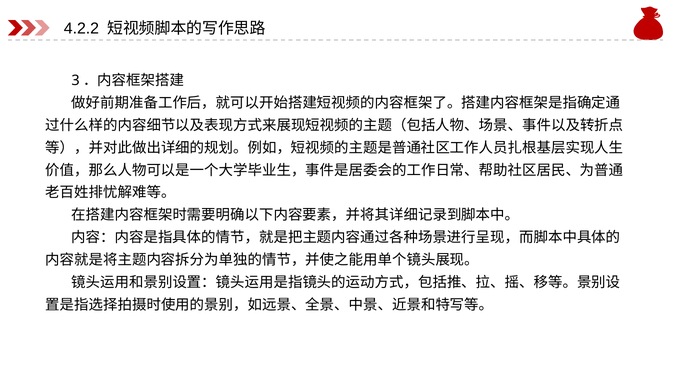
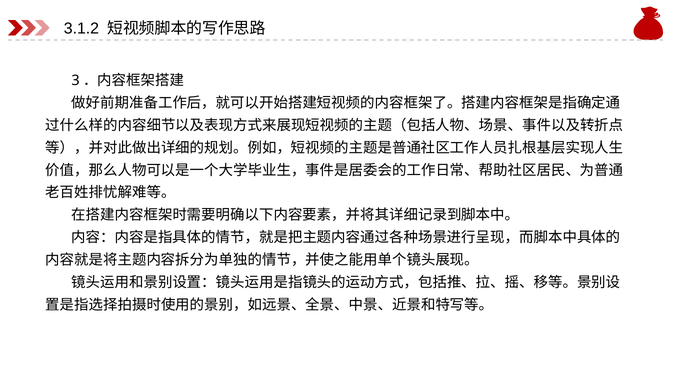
4.2.2: 4.2.2 -> 3.1.2
